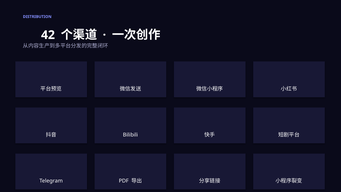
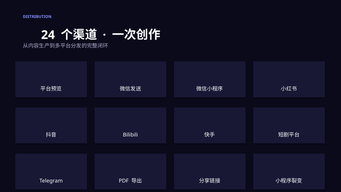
42: 42 -> 24
